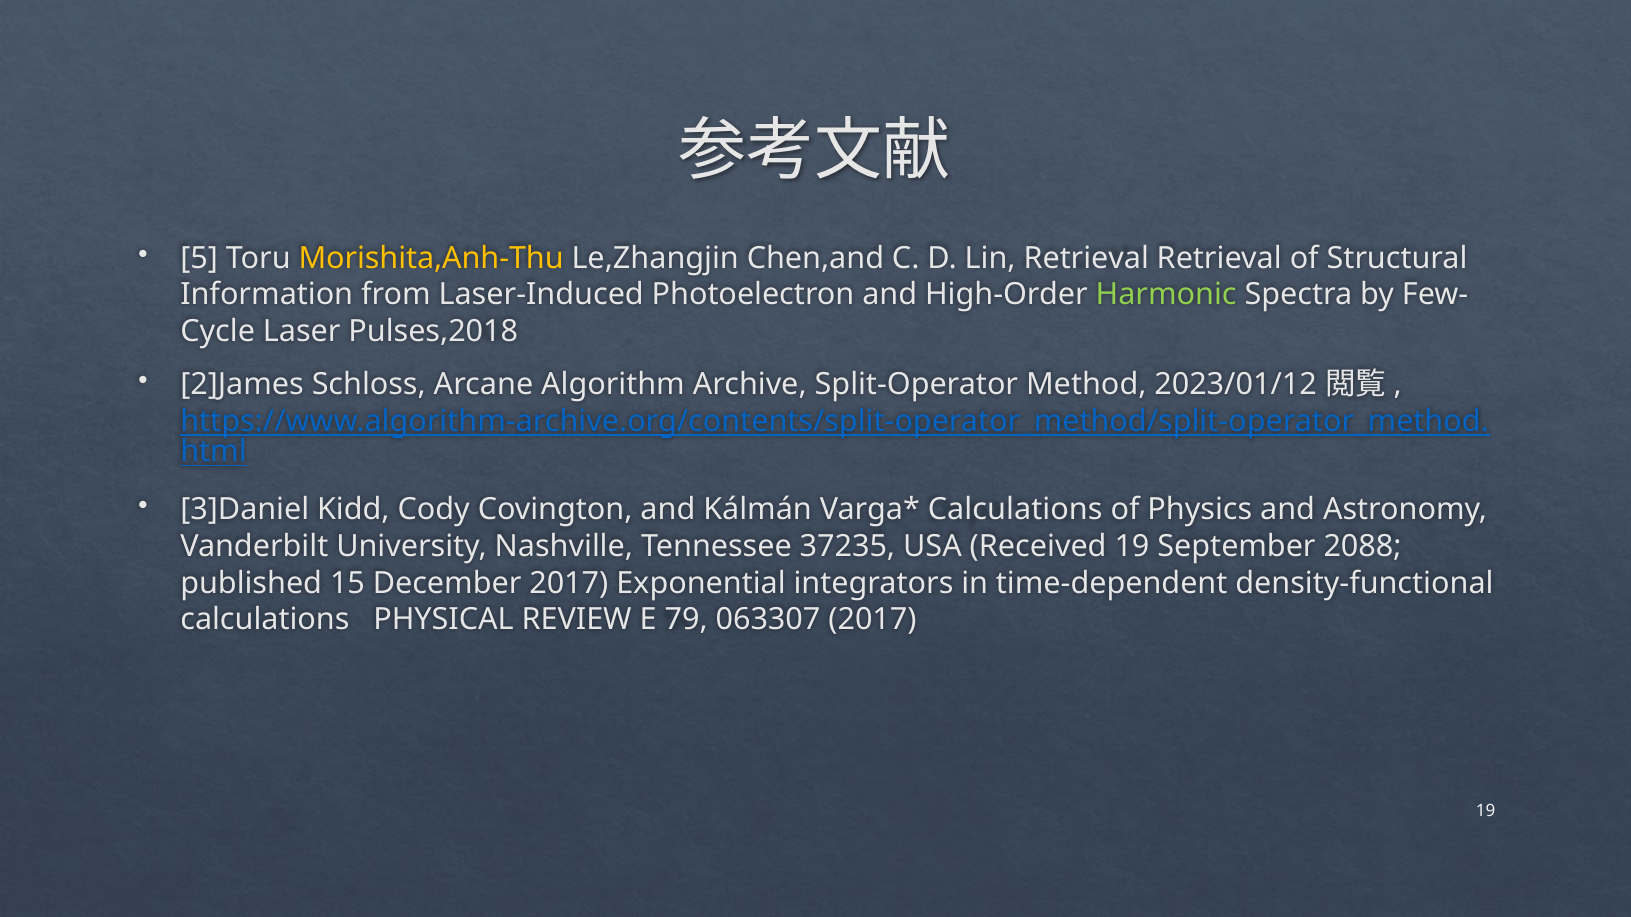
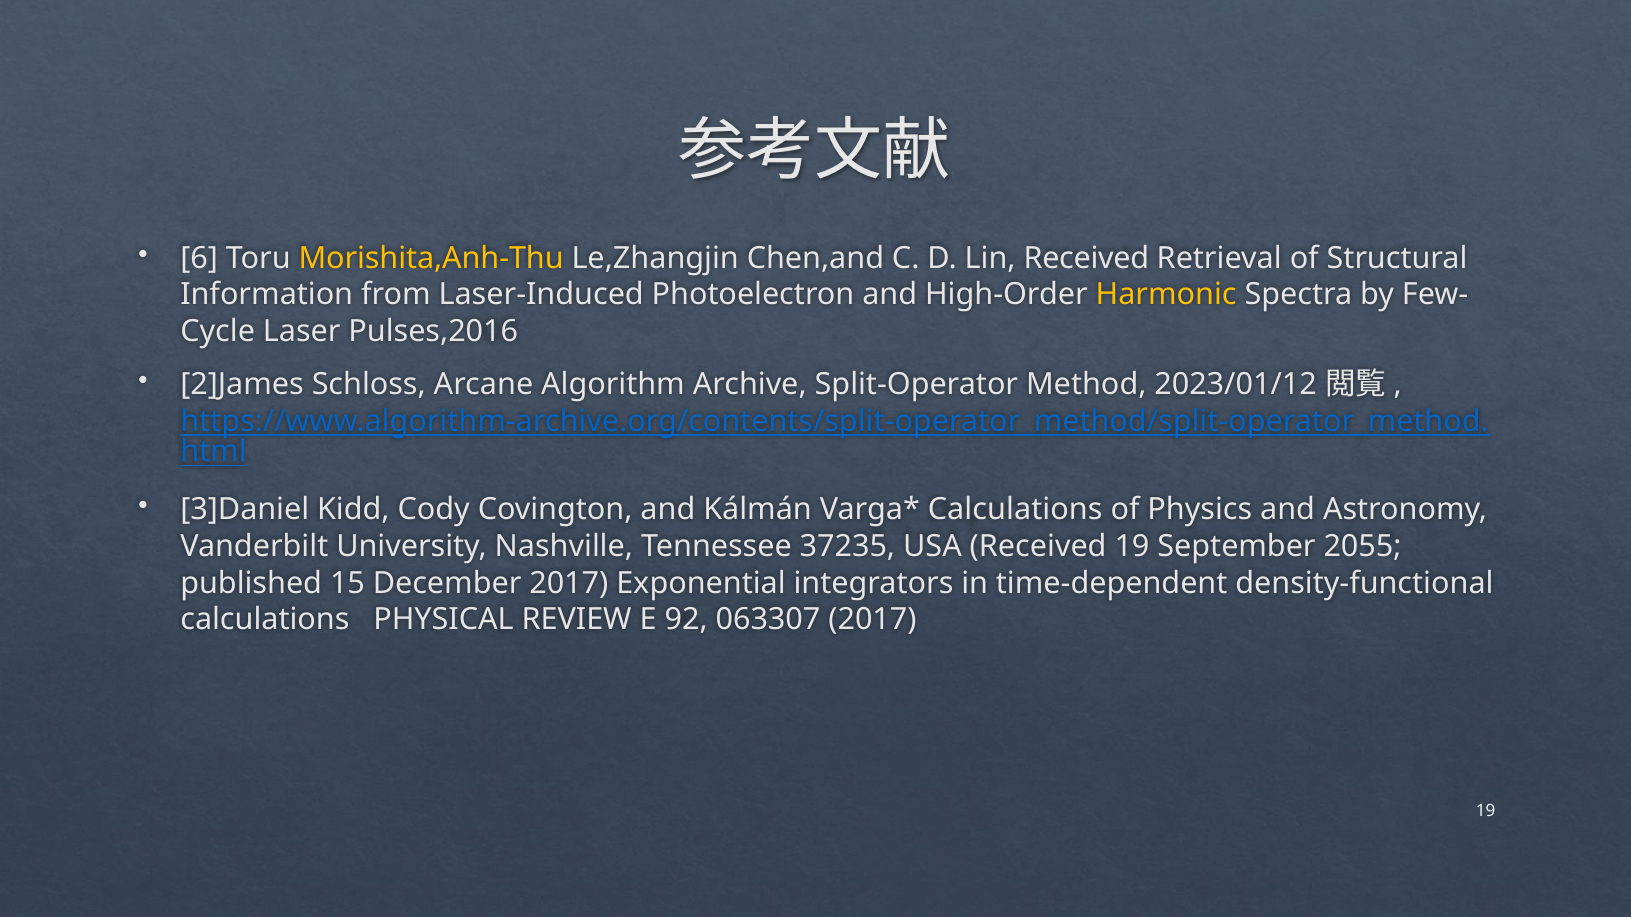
5: 5 -> 6
Lin Retrieval: Retrieval -> Received
Harmonic colour: light green -> yellow
Pulses,2018: Pulses,2018 -> Pulses,2016
2088: 2088 -> 2055
79: 79 -> 92
